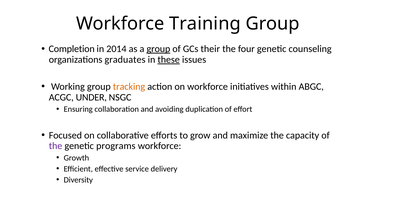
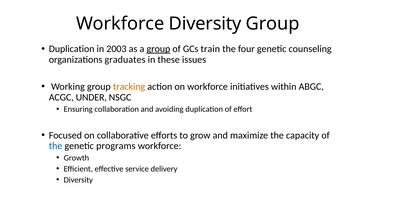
Workforce Training: Training -> Diversity
Completion at (72, 49): Completion -> Duplication
2014: 2014 -> 2003
their: their -> train
these underline: present -> none
the at (56, 146) colour: purple -> blue
